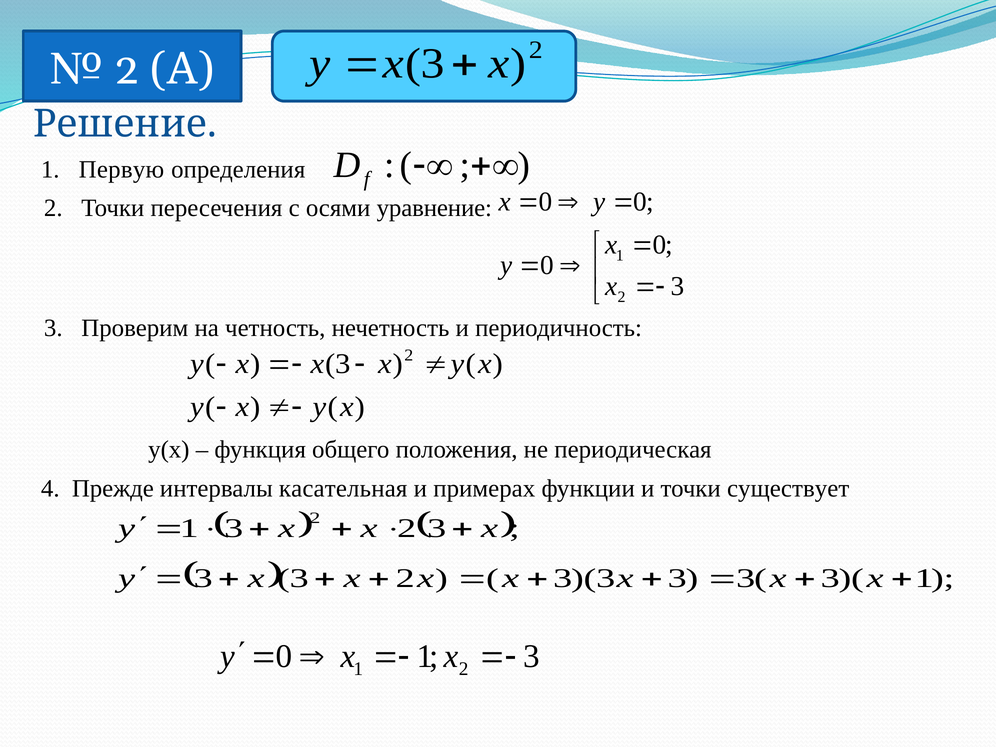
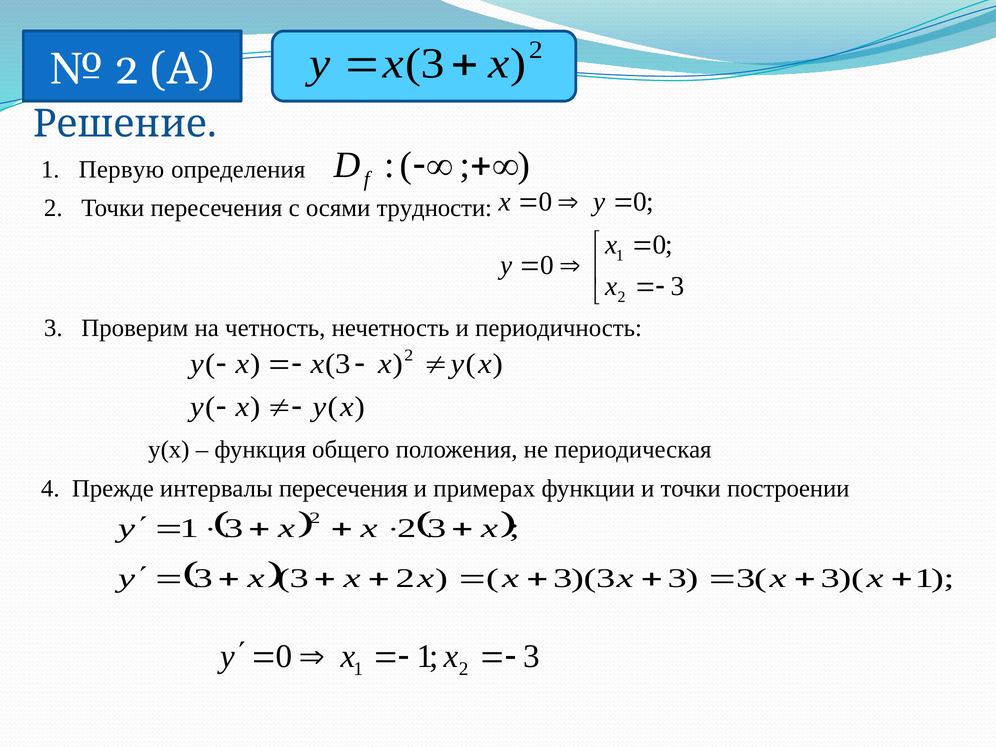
уравнение: уравнение -> трудности
интервалы касательная: касательная -> пересечения
существует: существует -> построении
